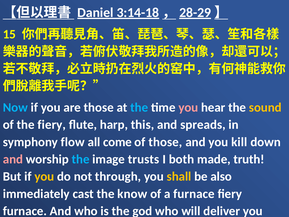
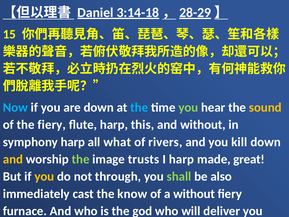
are those: those -> down
you at (188, 107) colour: pink -> light green
and spreads: spreads -> without
symphony flow: flow -> harp
come: come -> what
of those: those -> rivers
and at (13, 159) colour: pink -> yellow
the at (81, 159) colour: light blue -> light green
I both: both -> harp
truth: truth -> great
shall colour: yellow -> light green
a furnace: furnace -> without
